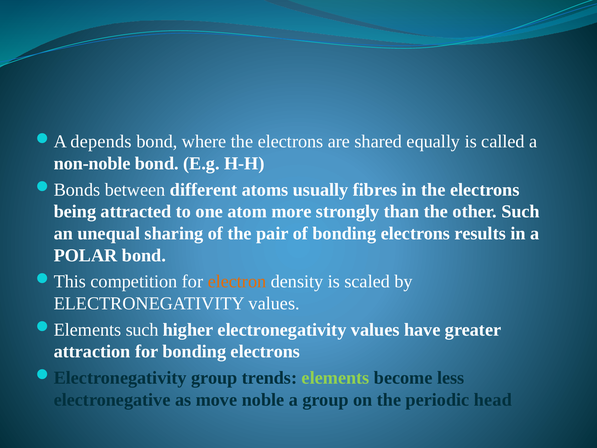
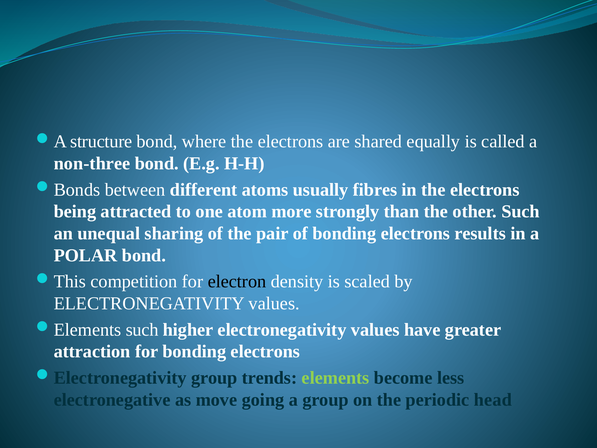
depends: depends -> structure
non-noble: non-noble -> non-three
electron colour: orange -> black
noble: noble -> going
